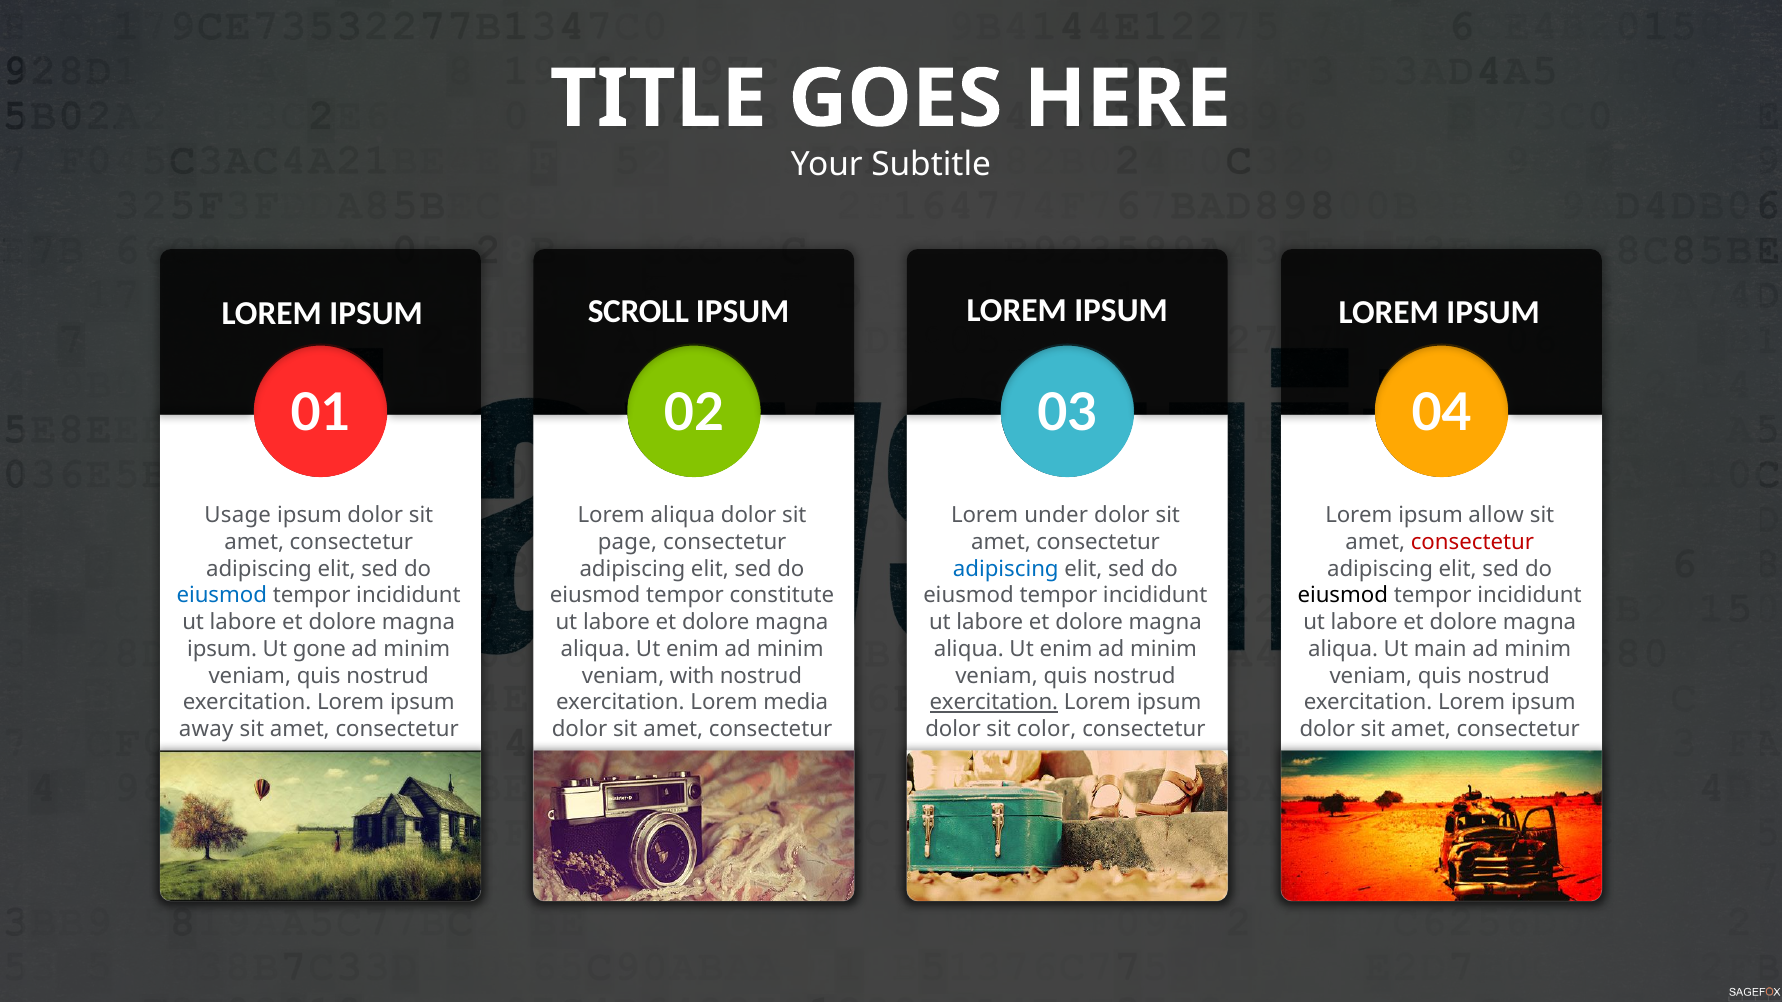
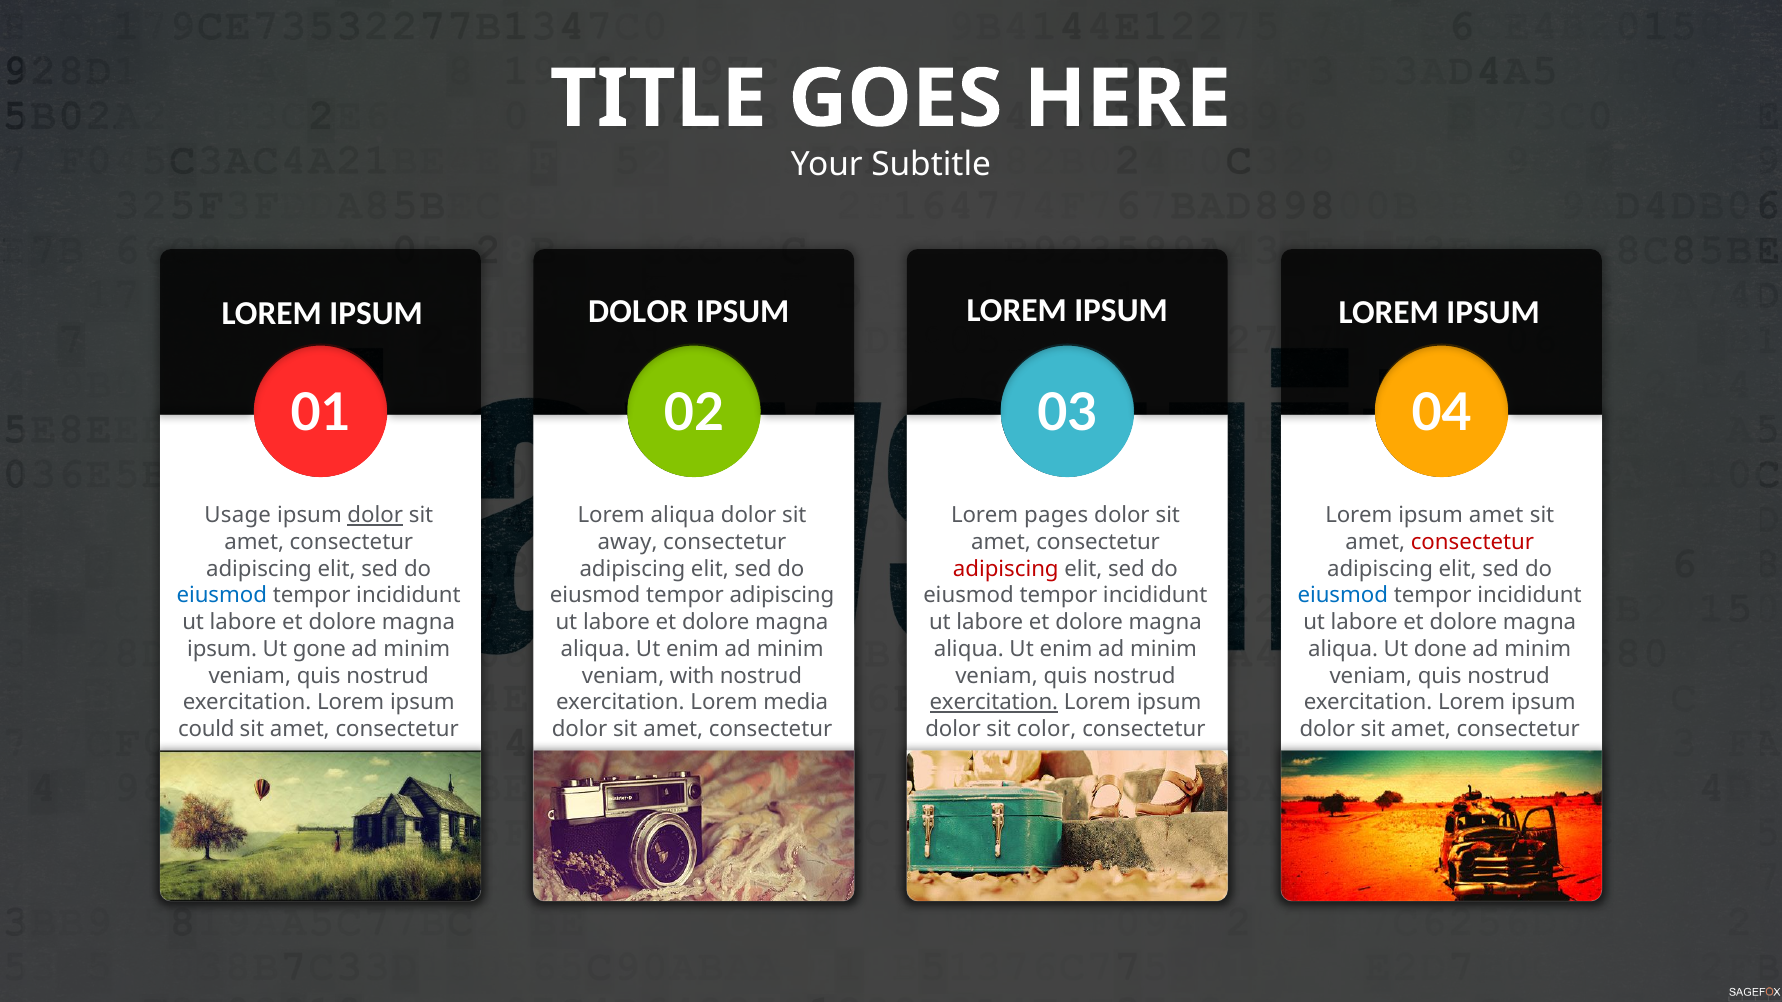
SCROLL at (638, 311): SCROLL -> DOLOR
dolor at (375, 516) underline: none -> present
under: under -> pages
ipsum allow: allow -> amet
page: page -> away
adipiscing at (1006, 569) colour: blue -> red
tempor constitute: constitute -> adipiscing
eiusmod at (1343, 596) colour: black -> blue
main: main -> done
away: away -> could
